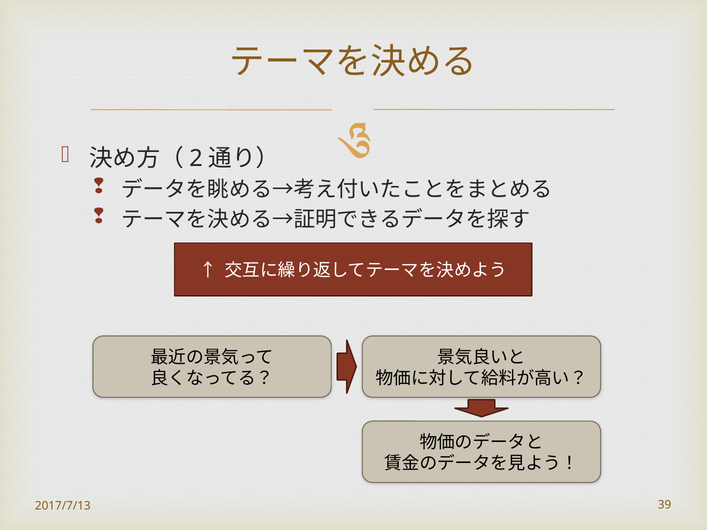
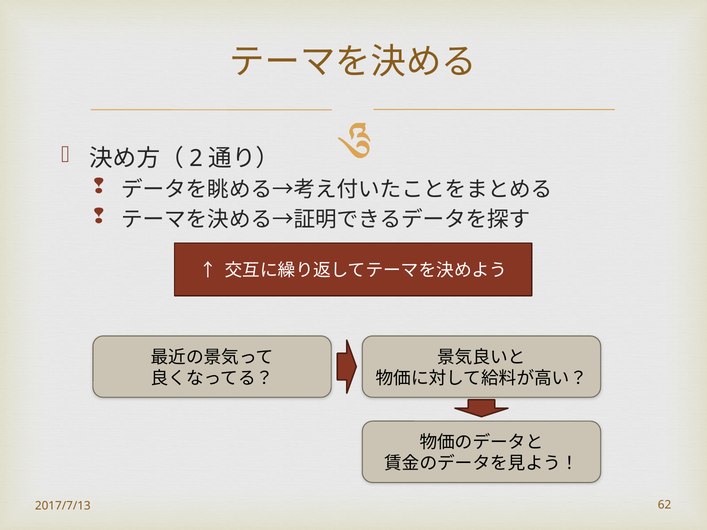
39: 39 -> 62
